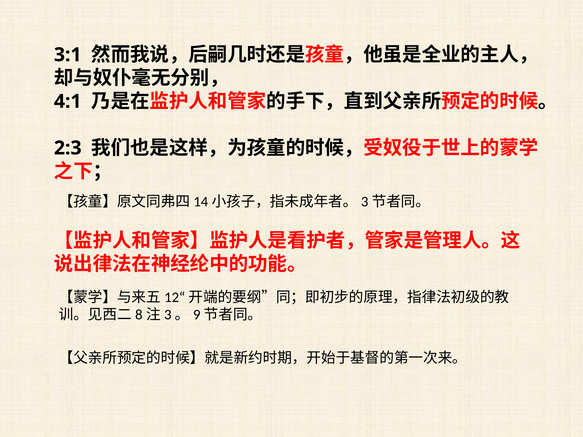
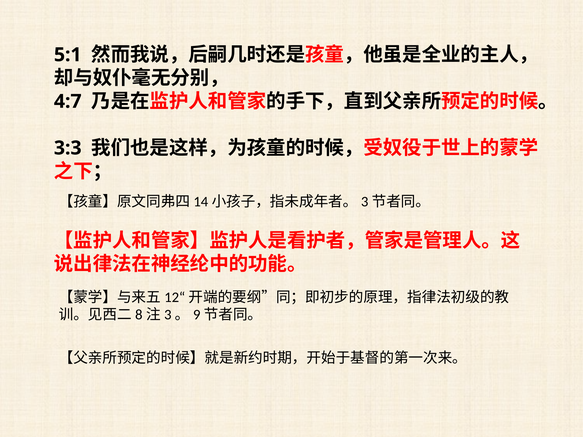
3:1: 3:1 -> 5:1
4:1: 4:1 -> 4:7
2:3: 2:3 -> 3:3
